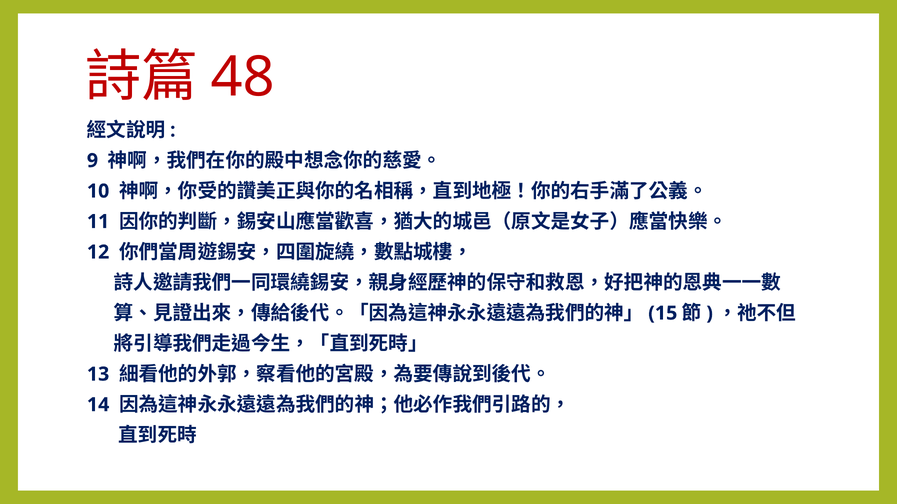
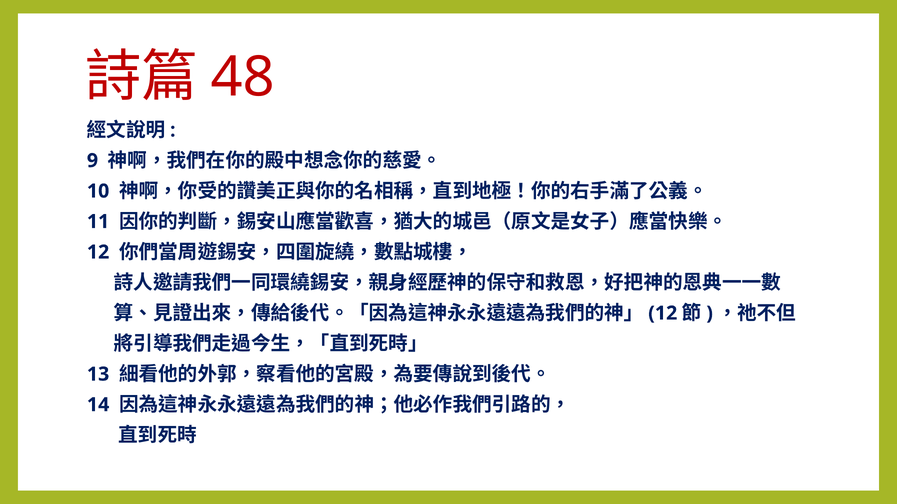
15 at (663, 314): 15 -> 12
